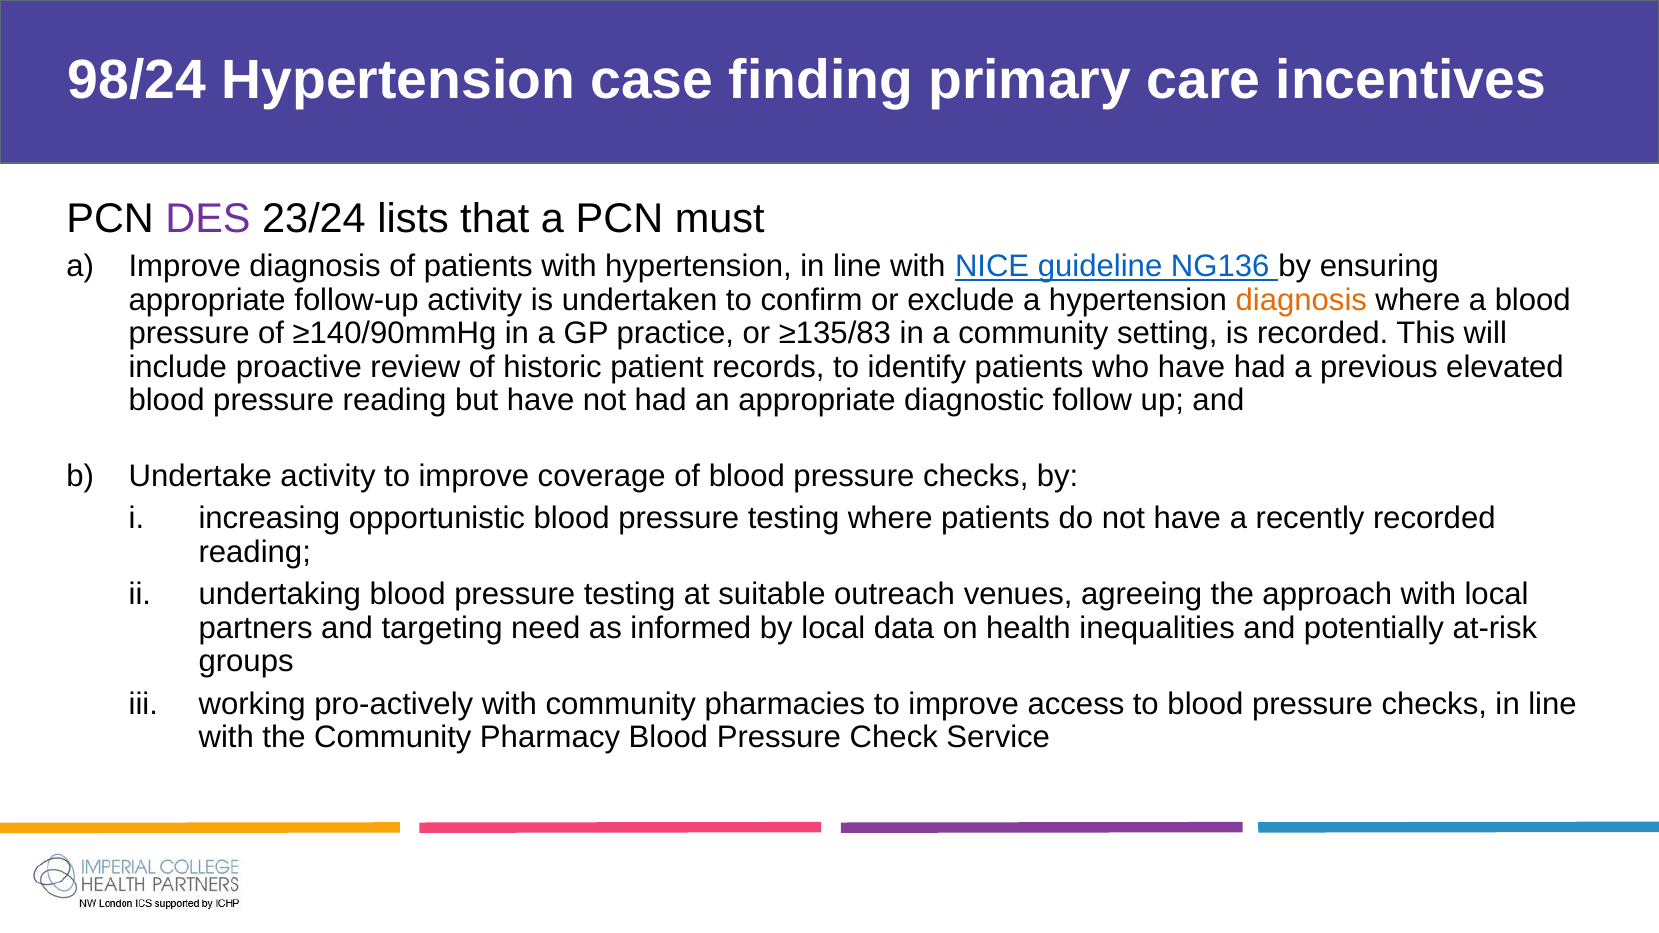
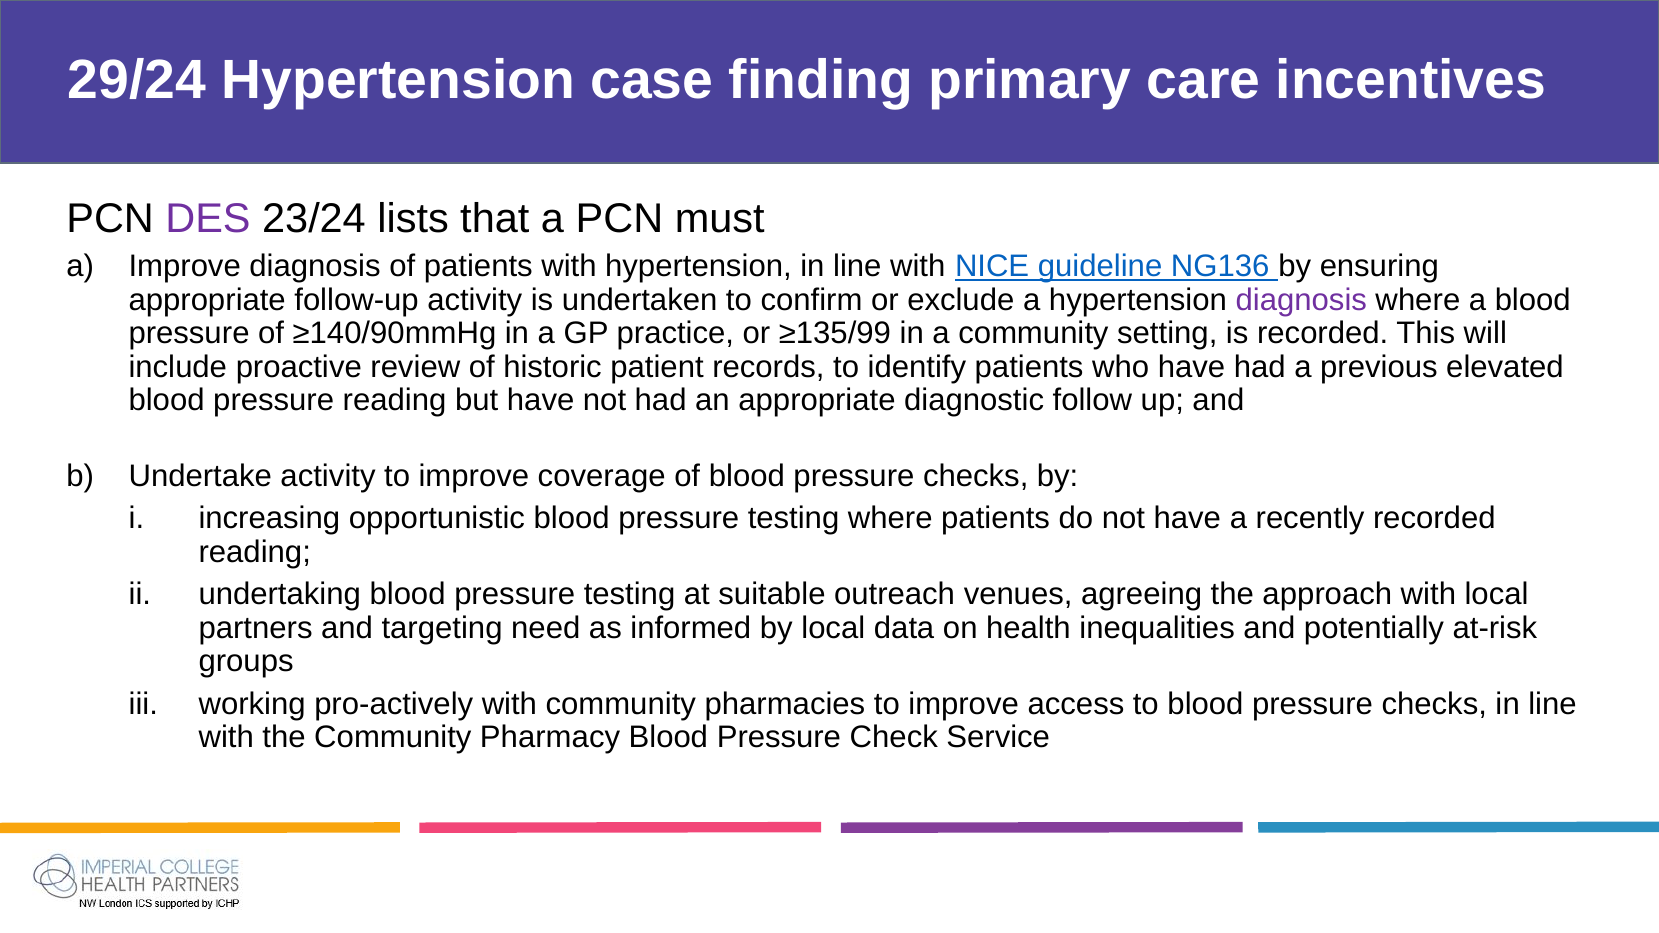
98/24: 98/24 -> 29/24
diagnosis at (1301, 300) colour: orange -> purple
≥135/83: ≥135/83 -> ≥135/99
